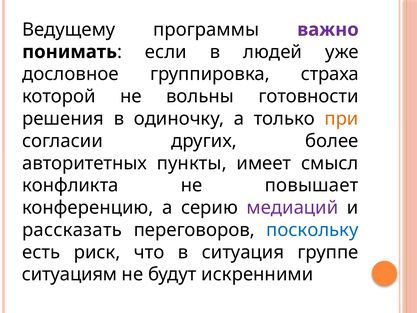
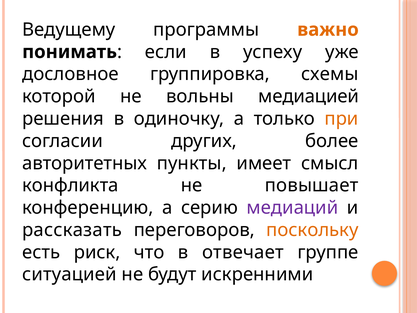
важно colour: purple -> orange
людей: людей -> успеху
страха: страха -> схемы
готовности: готовности -> медиацией
поскольку colour: blue -> orange
ситуация: ситуация -> отвечает
ситуациям: ситуациям -> ситуацией
